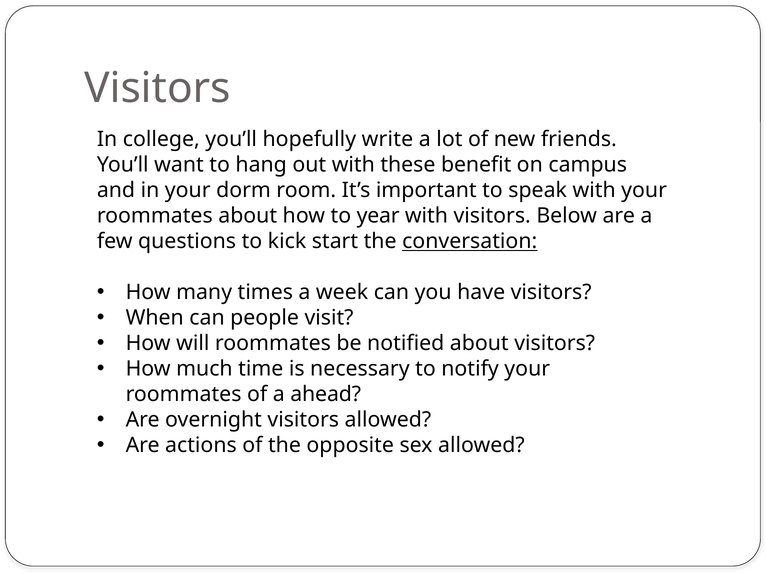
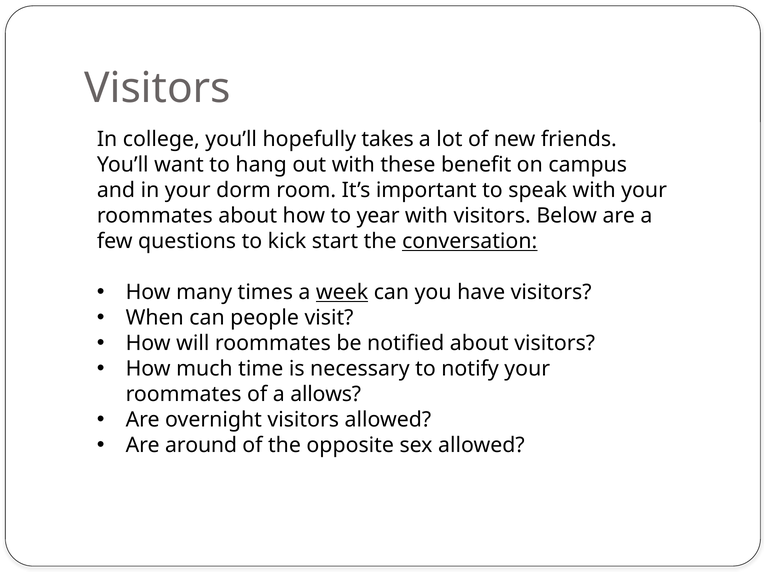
write: write -> takes
week underline: none -> present
ahead: ahead -> allows
actions: actions -> around
